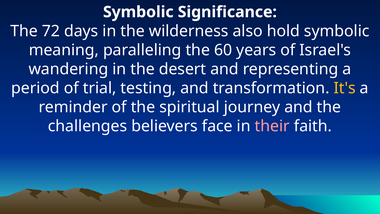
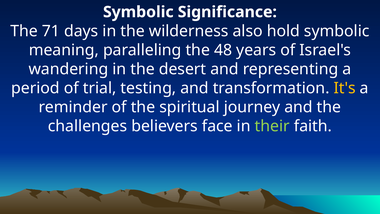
72: 72 -> 71
60: 60 -> 48
their colour: pink -> light green
